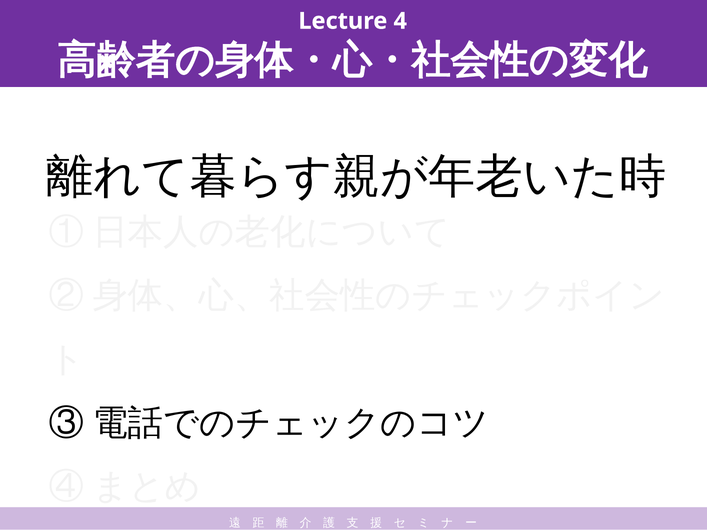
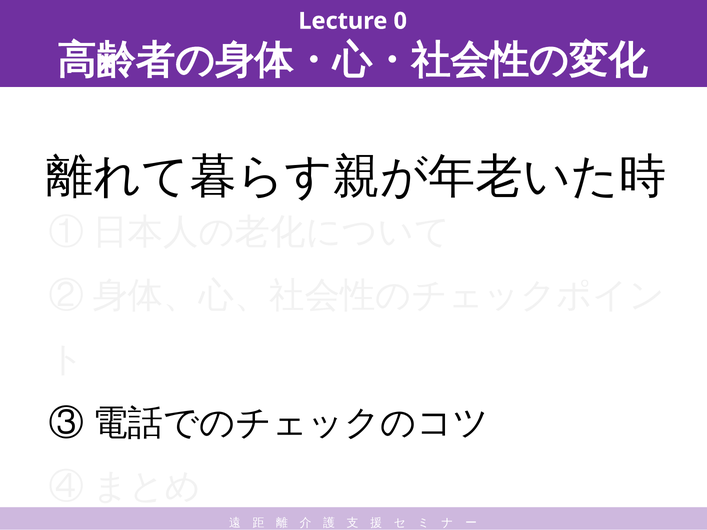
4: 4 -> 0
